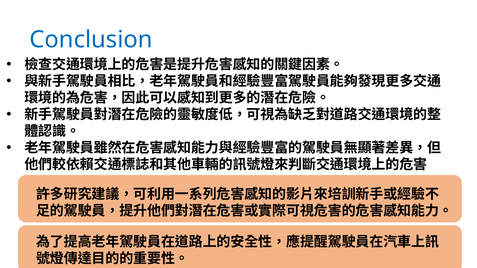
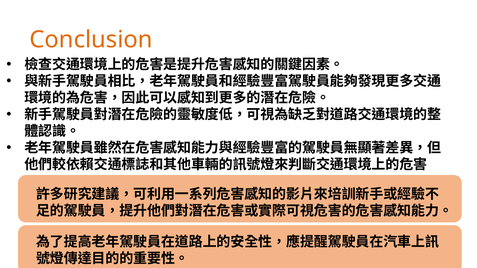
Conclusion colour: blue -> orange
